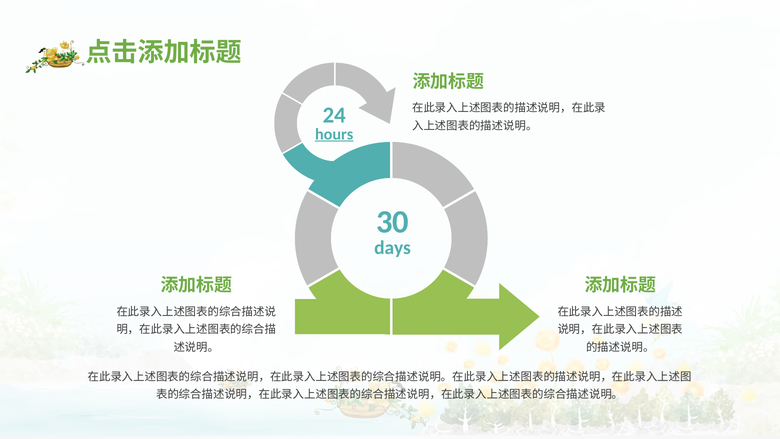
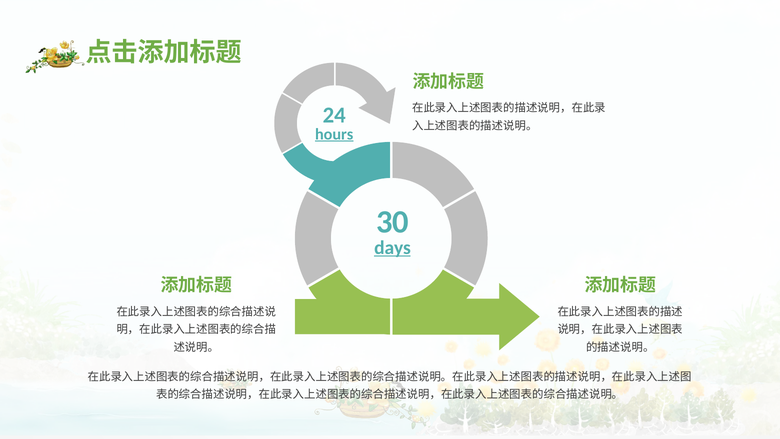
days underline: none -> present
